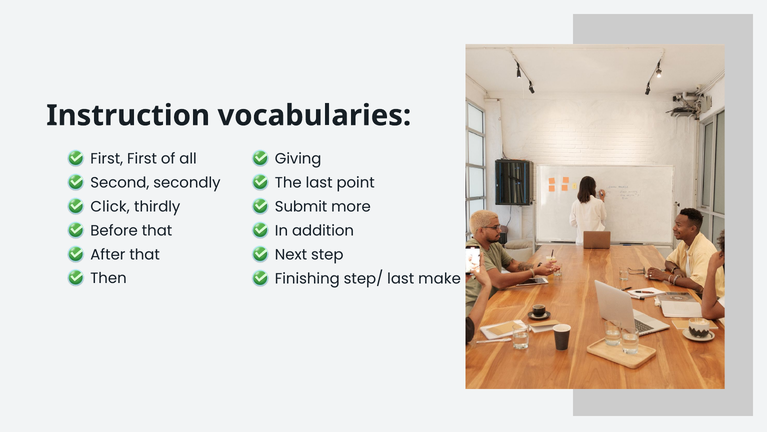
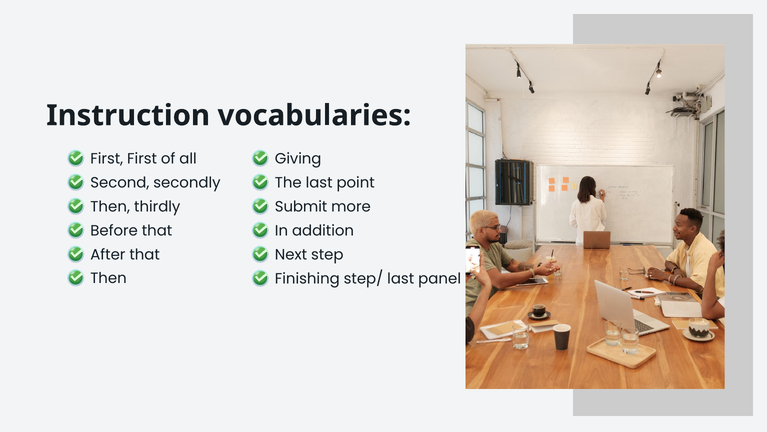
Click at (110, 207): Click -> Then
make: make -> panel
